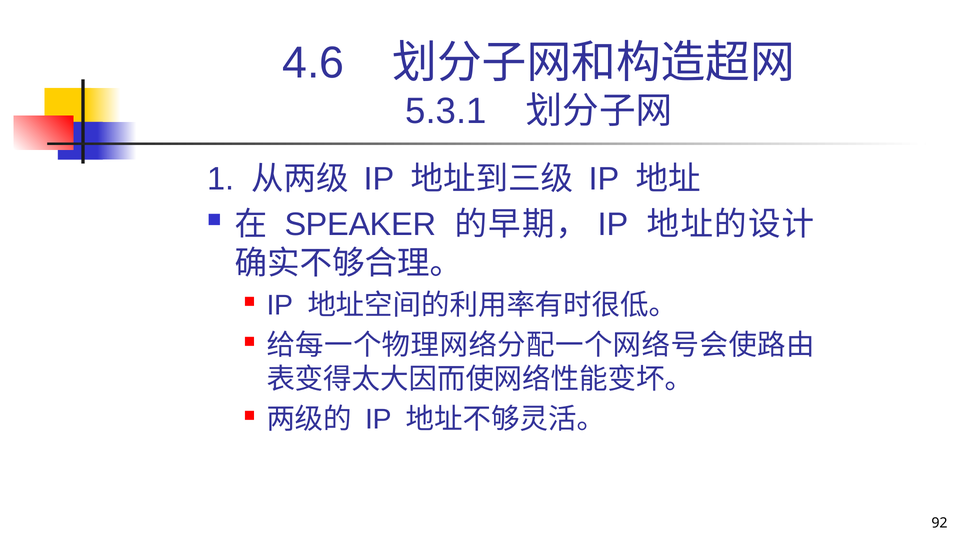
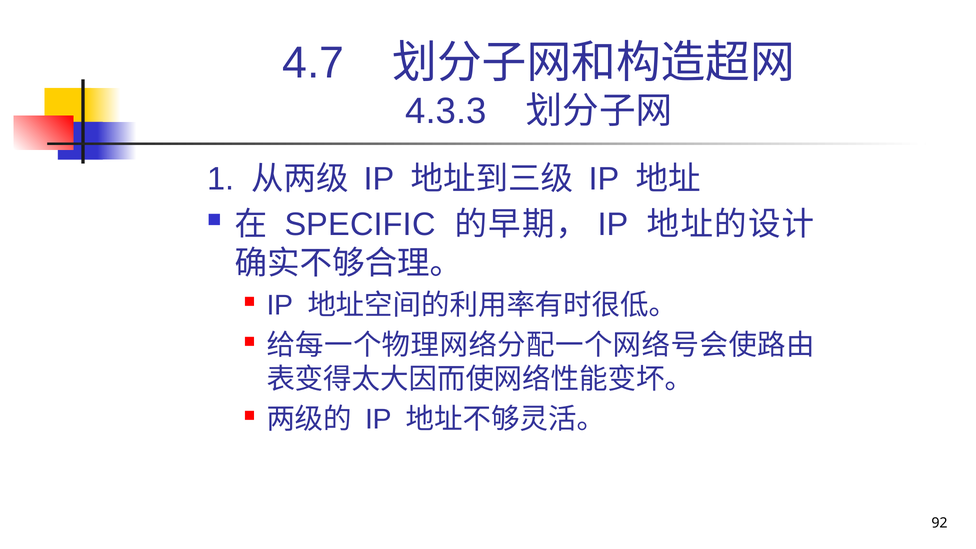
4.6: 4.6 -> 4.7
5.3.1: 5.3.1 -> 4.3.3
SPEAKER: SPEAKER -> SPECIFIC
